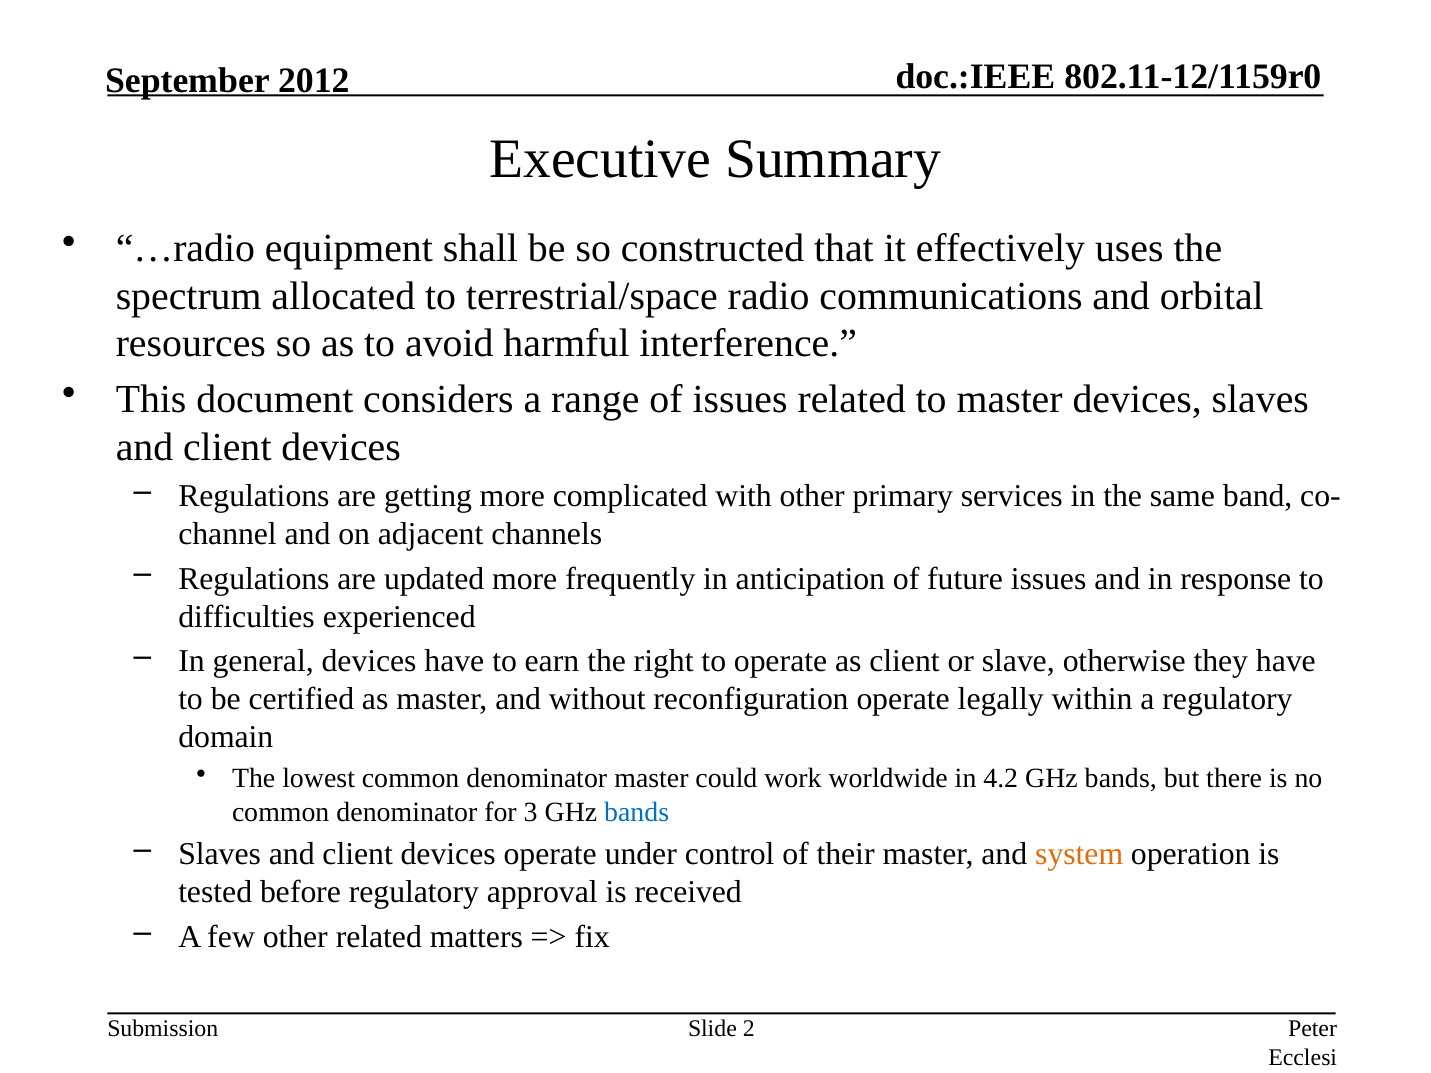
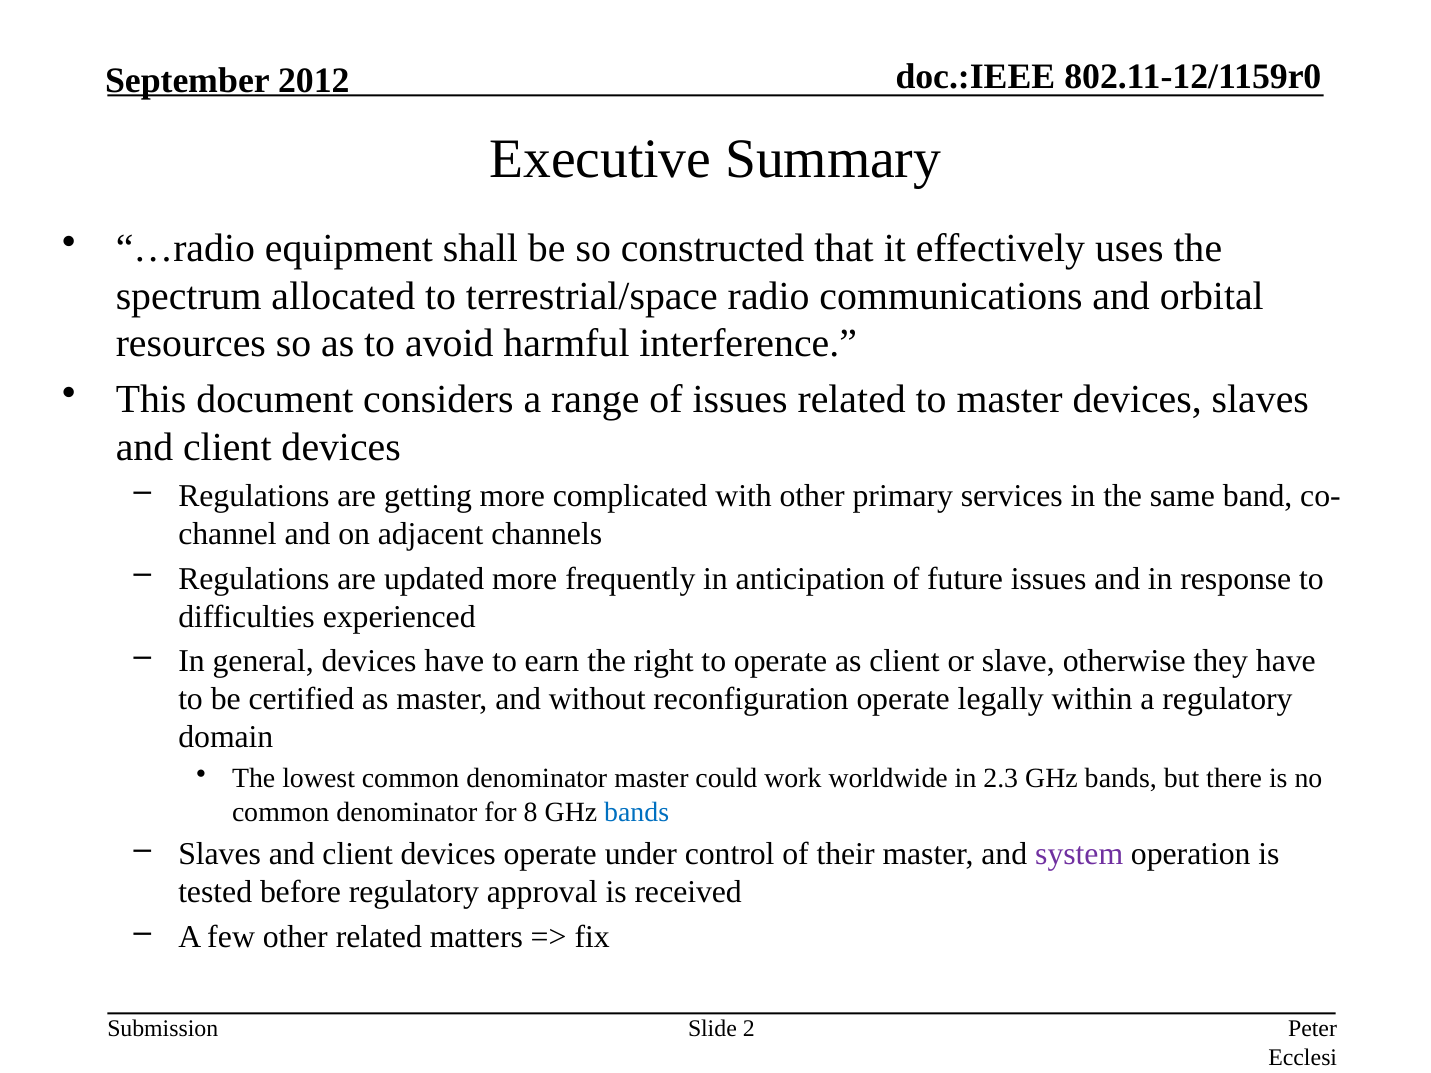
4.2: 4.2 -> 2.3
3: 3 -> 8
system at (1079, 855) colour: orange -> purple
